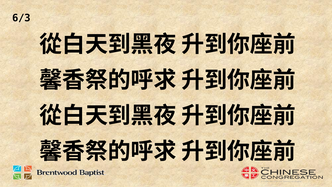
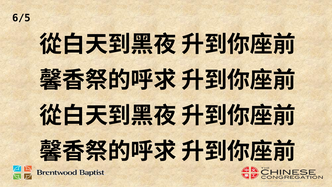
6/3: 6/3 -> 6/5
